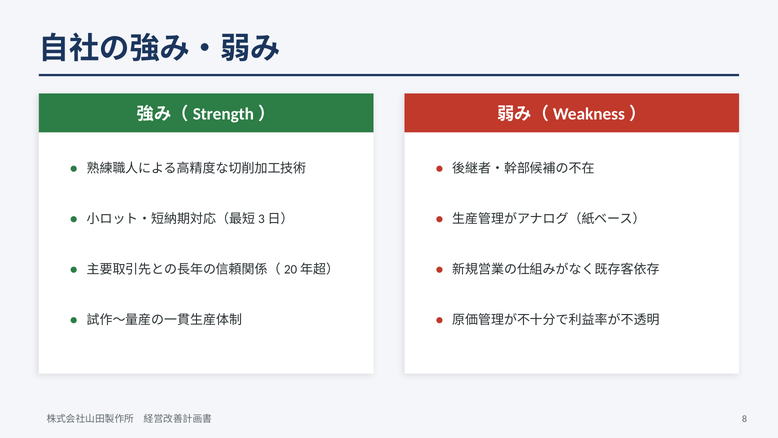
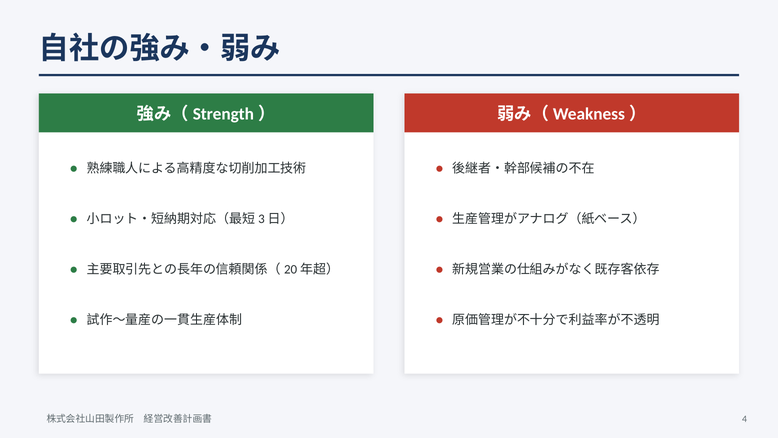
8: 8 -> 4
